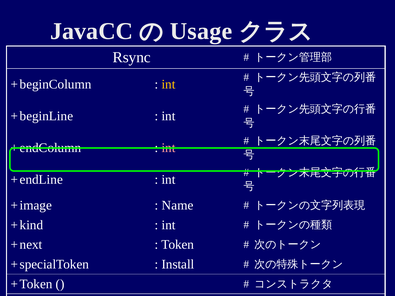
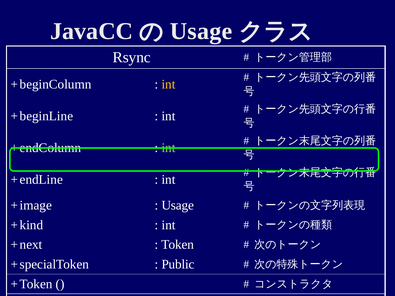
int at (169, 148) colour: pink -> light green
Name at (178, 205): Name -> Usage
Install: Install -> Public
